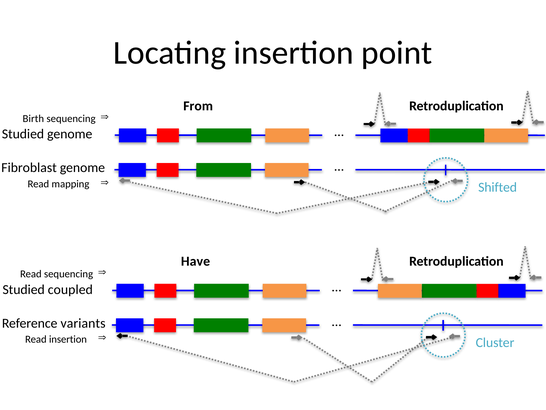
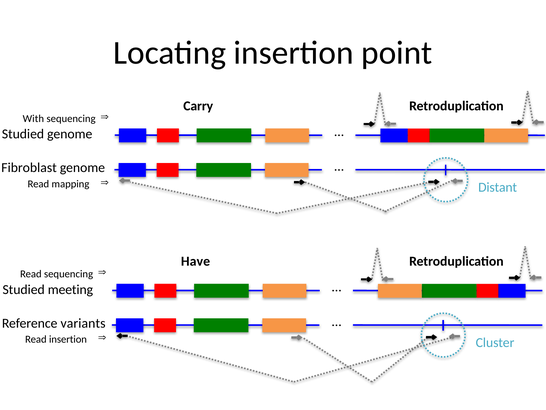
From: From -> Carry
Birth: Birth -> With
Shifted: Shifted -> Distant
coupled: coupled -> meeting
